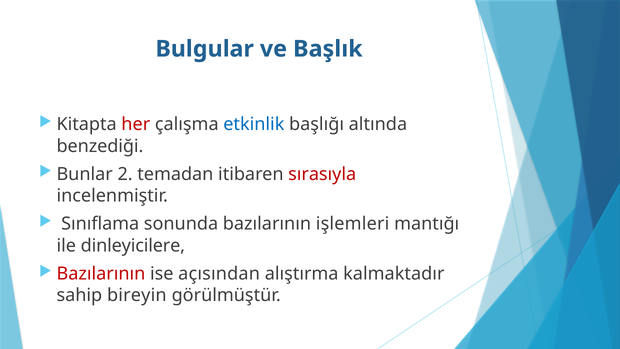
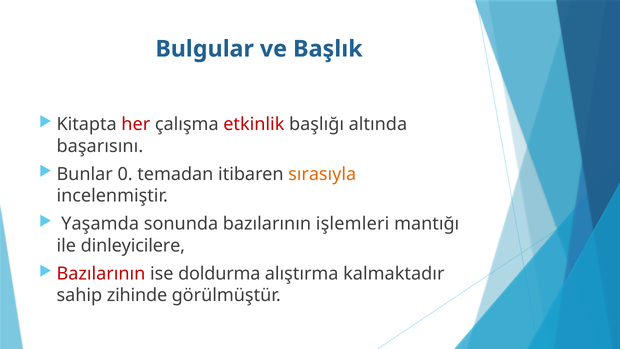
etkinlik colour: blue -> red
benzediği: benzediği -> başarısını
2: 2 -> 0
sırasıyla colour: red -> orange
Sınıflama: Sınıflama -> Yaşamda
açısından: açısından -> doldurma
bireyin: bireyin -> zihinde
